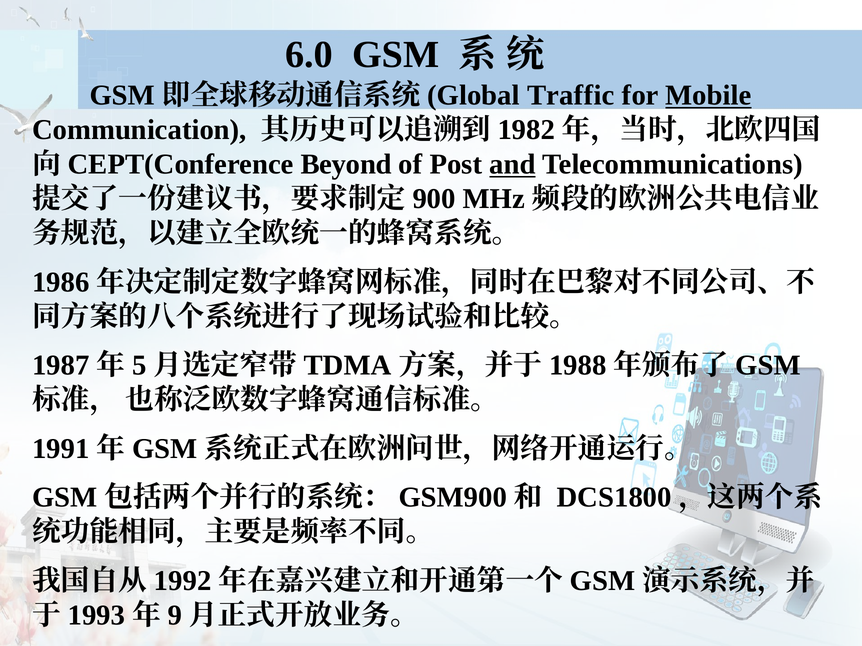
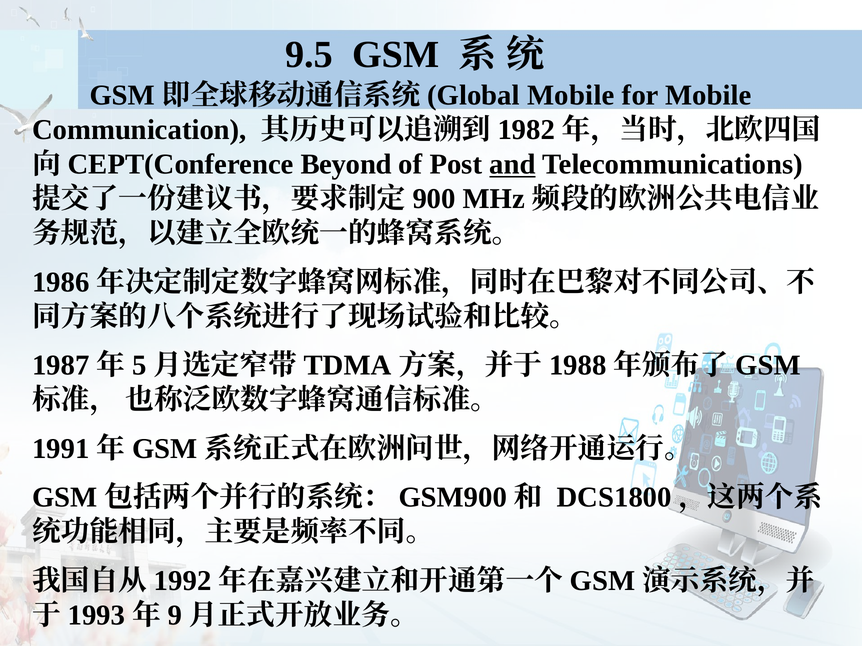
6.0: 6.0 -> 9.5
Traffic at (571, 96): Traffic -> Mobile
Mobile at (708, 96) underline: present -> none
